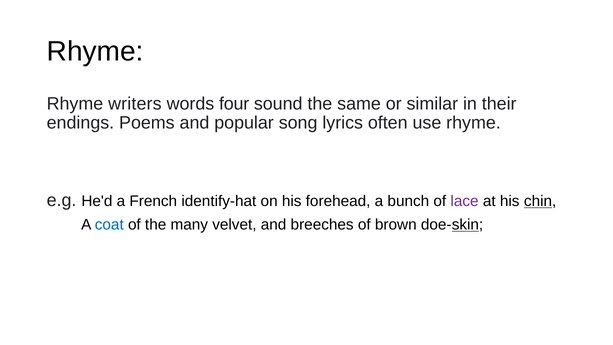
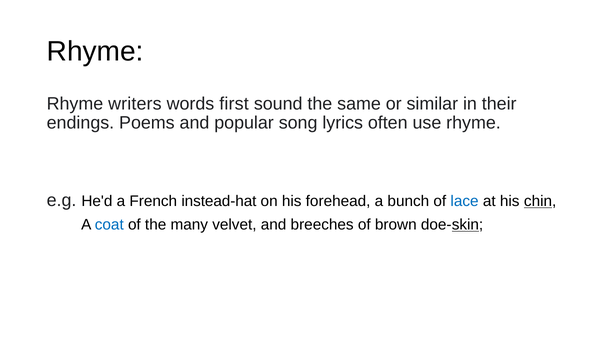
four: four -> first
identify-hat: identify-hat -> instead-hat
lace colour: purple -> blue
